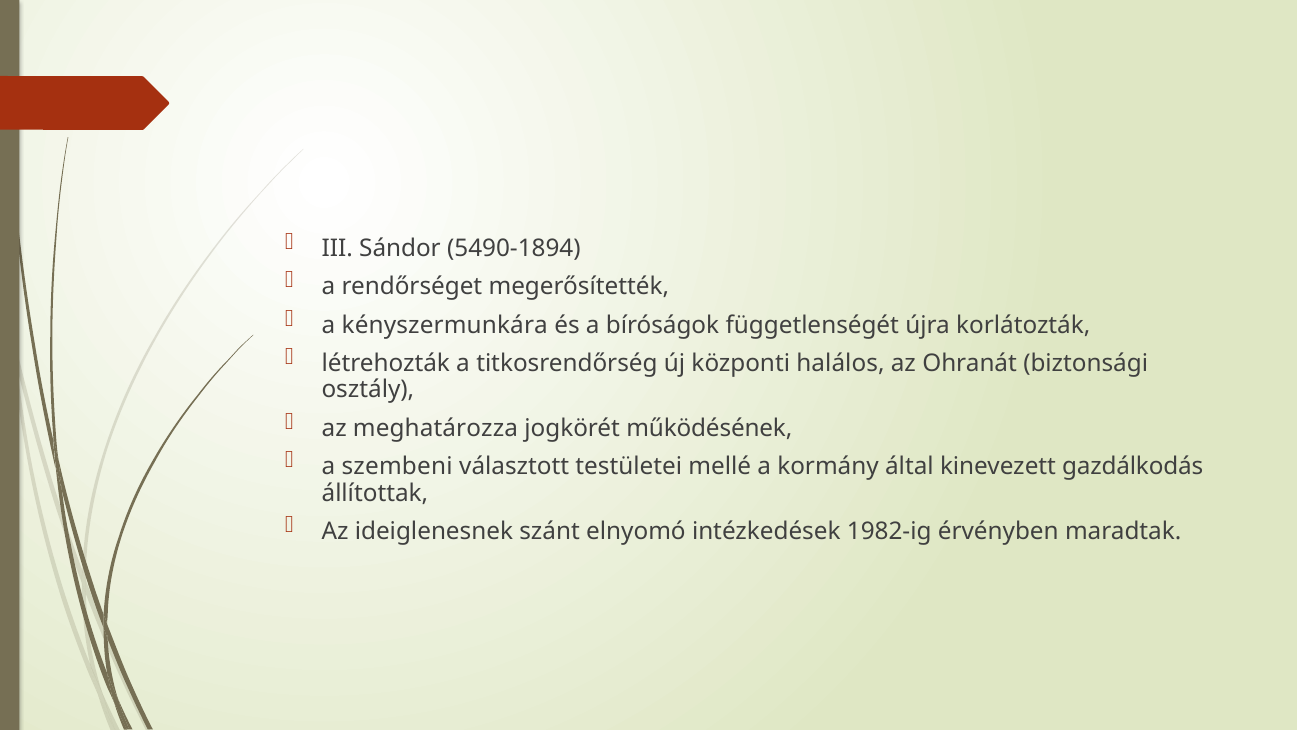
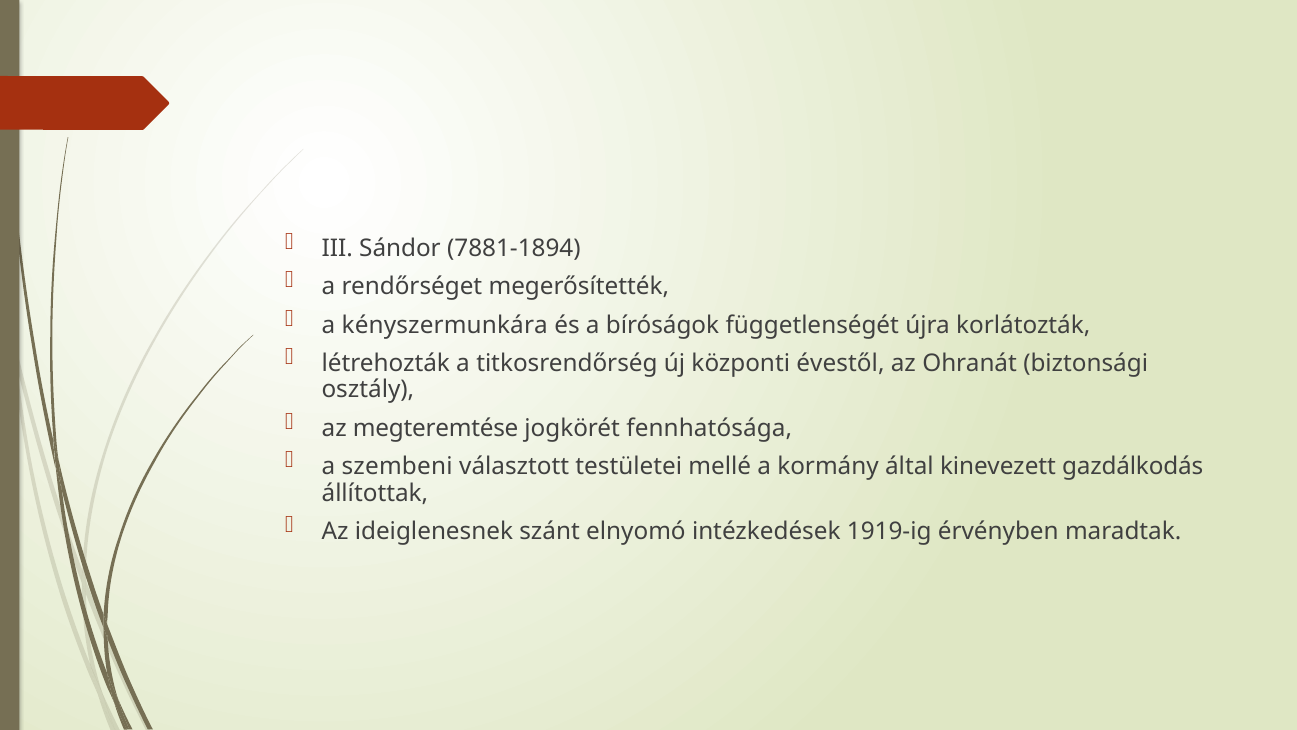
5490-1894: 5490-1894 -> 7881-1894
halálos: halálos -> évestől
meghatározza: meghatározza -> megteremtése
működésének: működésének -> fennhatósága
1982-ig: 1982-ig -> 1919-ig
